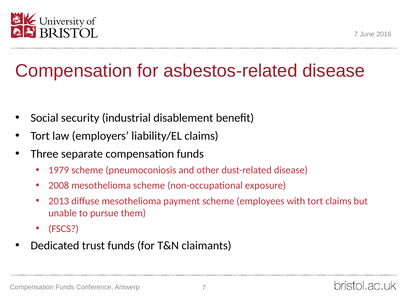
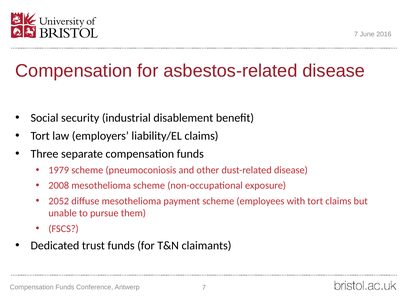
2013: 2013 -> 2052
